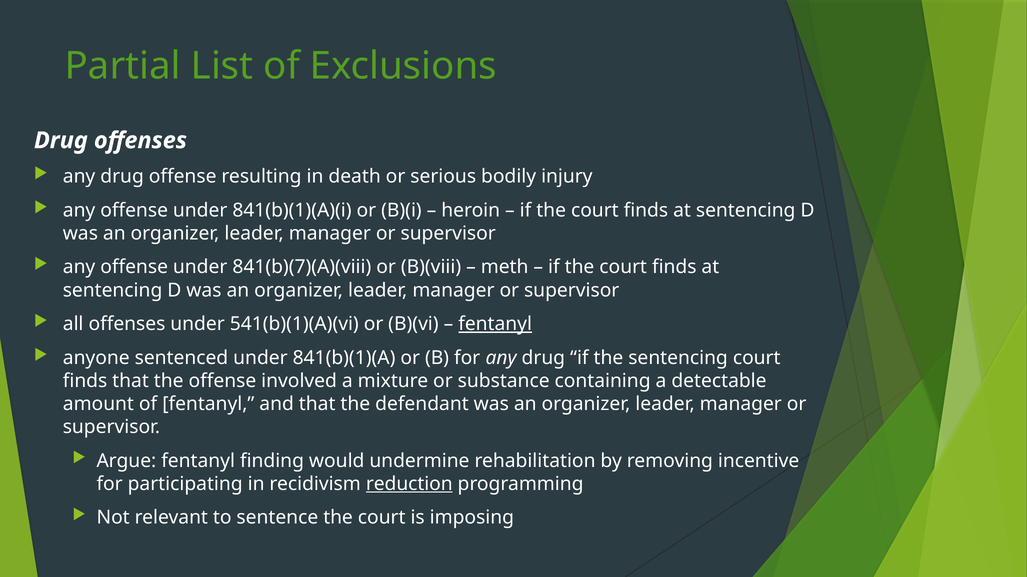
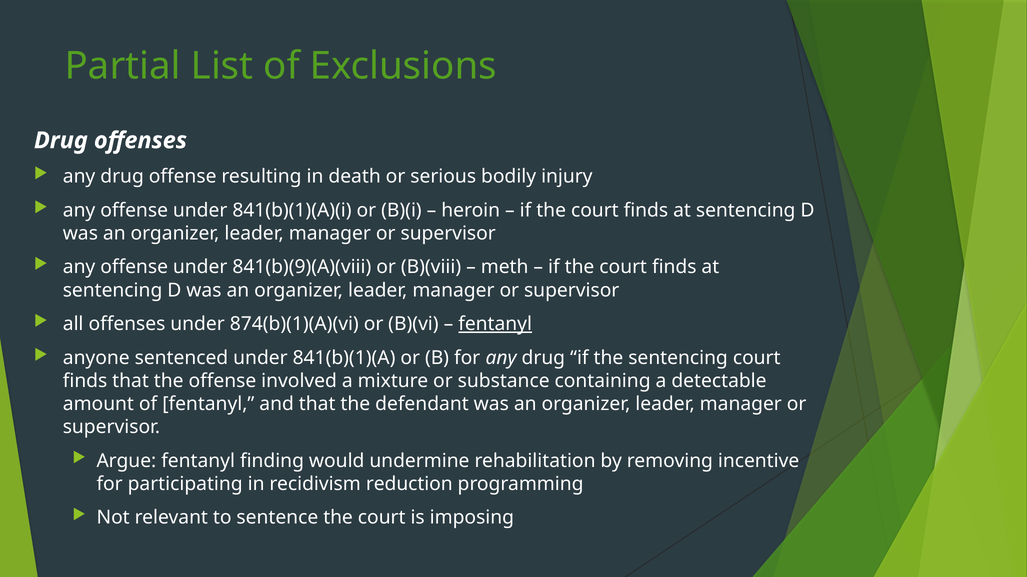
841(b)(7)(A)(viii: 841(b)(7)(A)(viii -> 841(b)(9)(A)(viii
541(b)(1)(A)(vi: 541(b)(1)(A)(vi -> 874(b)(1)(A)(vi
reduction underline: present -> none
